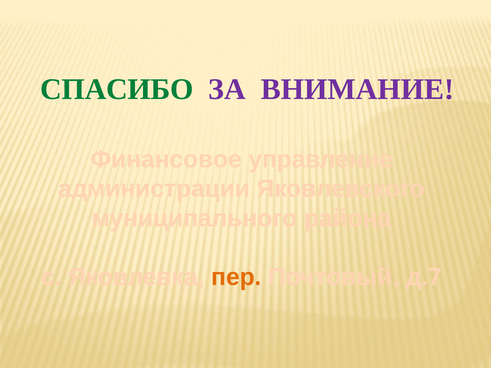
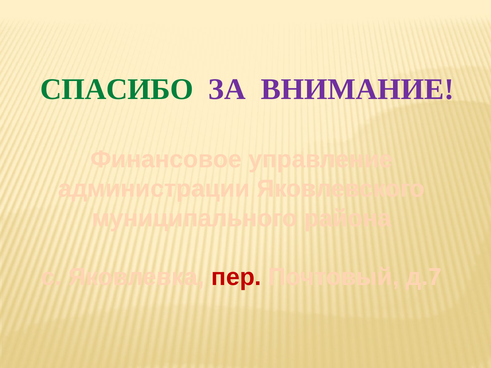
пер colour: orange -> red
